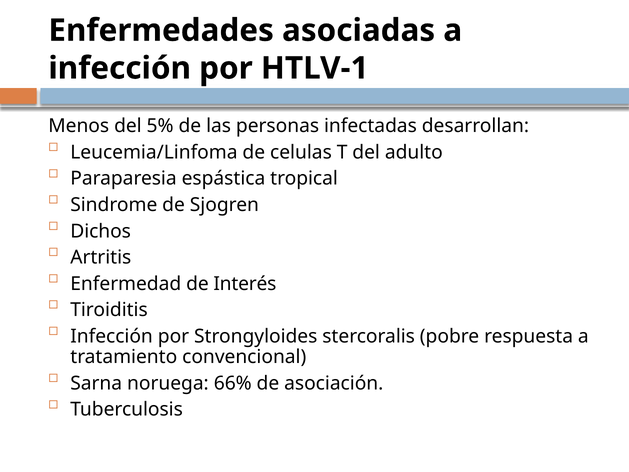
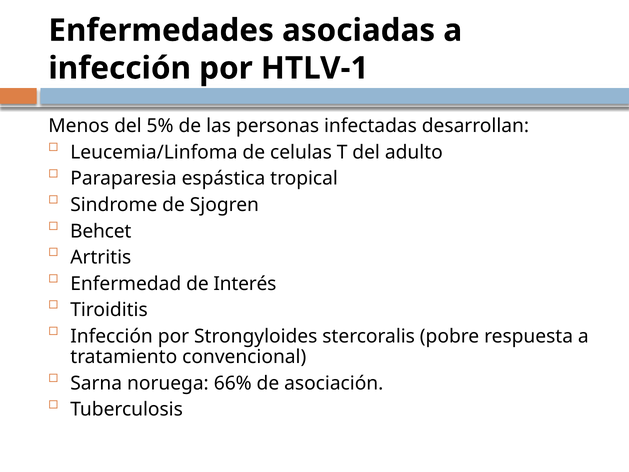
Dichos: Dichos -> Behcet
